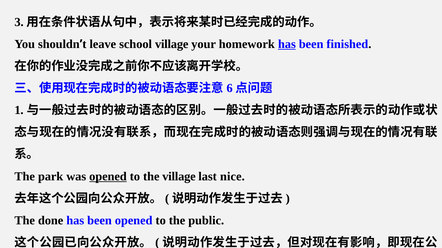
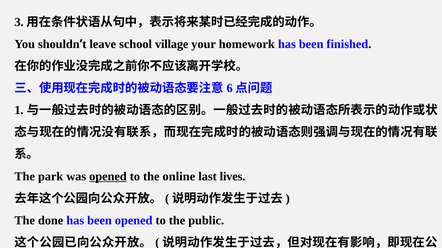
has at (287, 44) underline: present -> none
the village: village -> online
nice: nice -> lives
